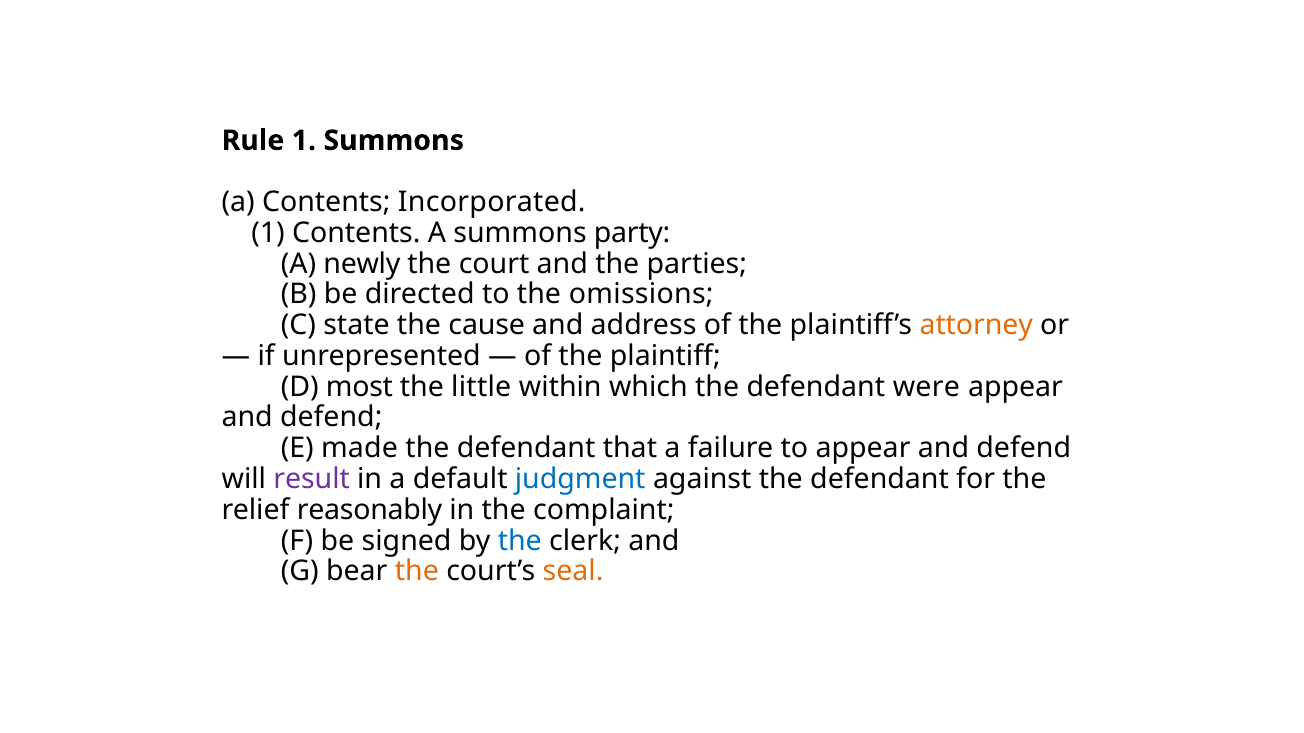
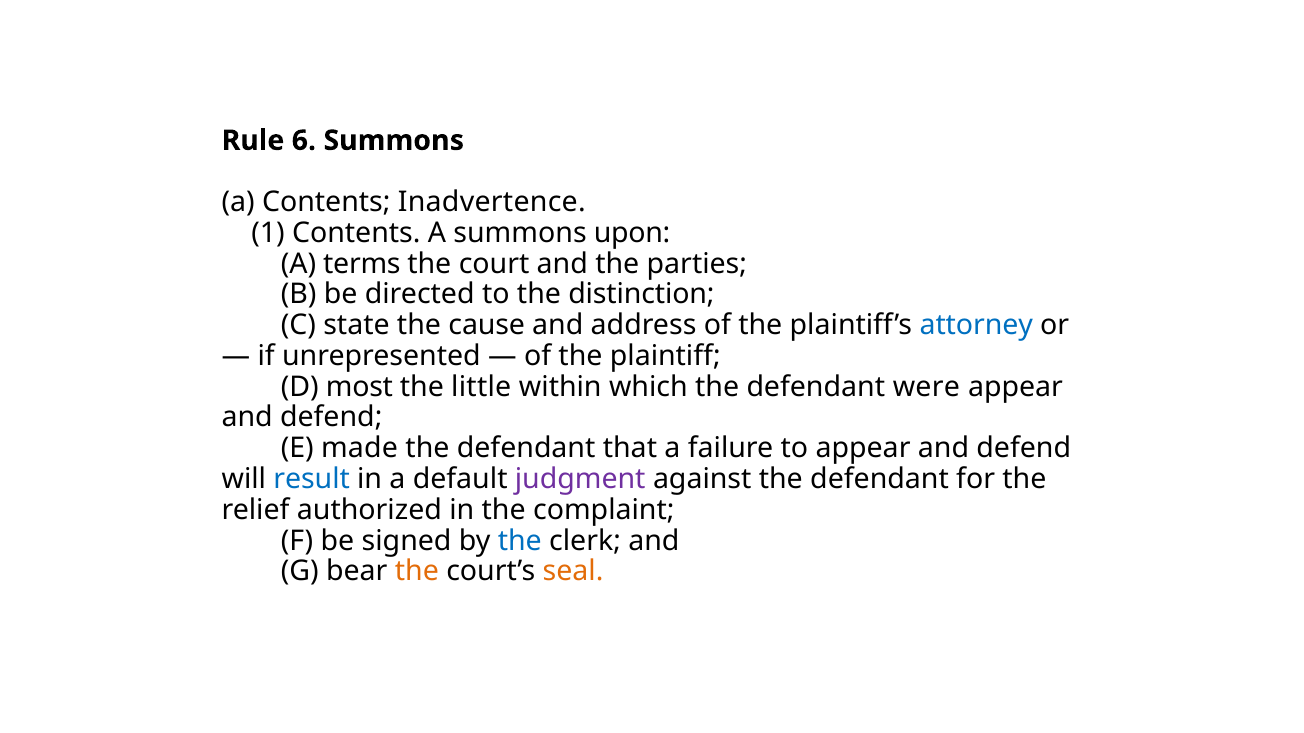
Rule 1: 1 -> 6
Incorporated: Incorporated -> Inadvertence
party: party -> upon
newly: newly -> terms
omissions: omissions -> distinction
attorney colour: orange -> blue
result colour: purple -> blue
judgment colour: blue -> purple
reasonably: reasonably -> authorized
